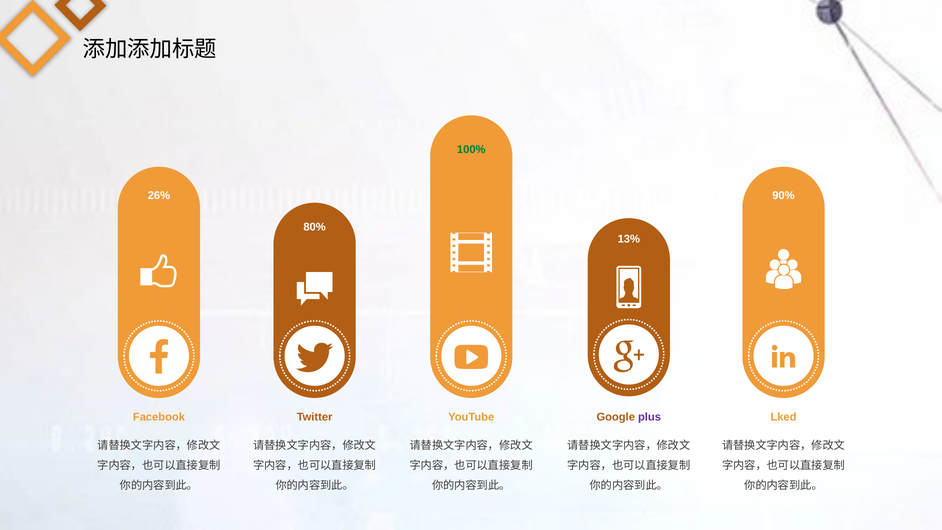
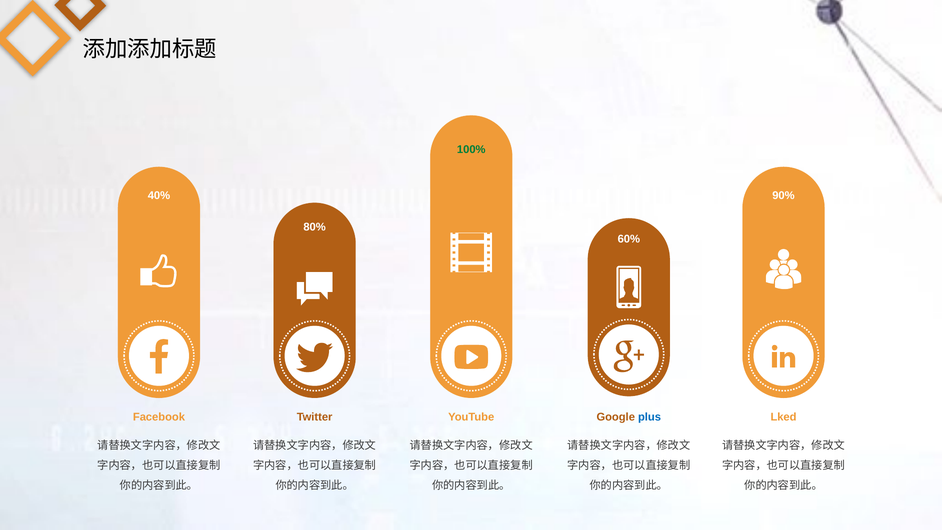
26%: 26% -> 40%
13%: 13% -> 60%
plus colour: purple -> blue
